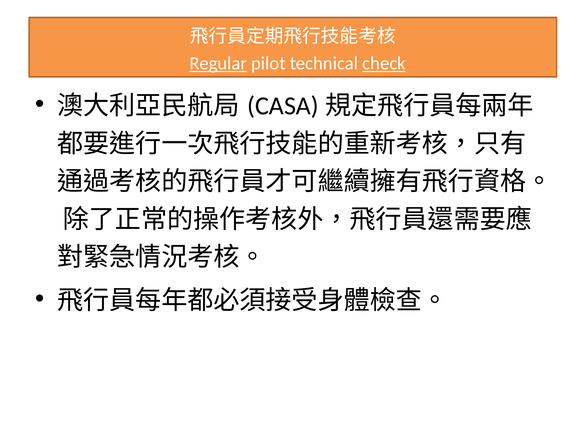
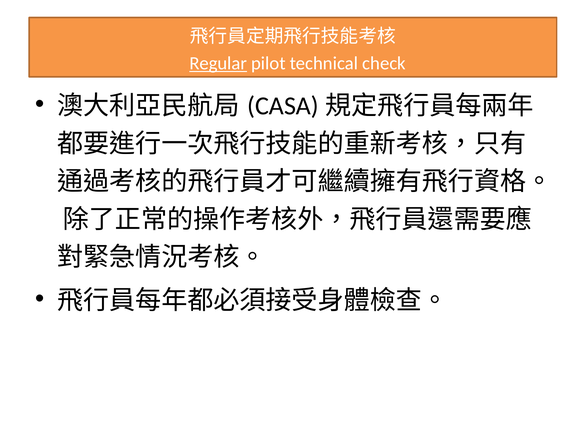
check underline: present -> none
